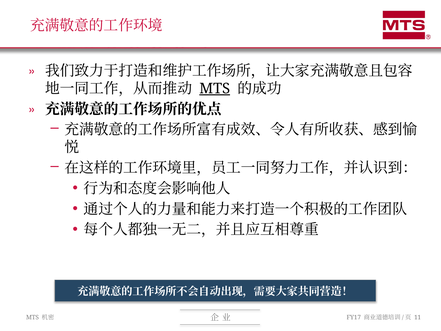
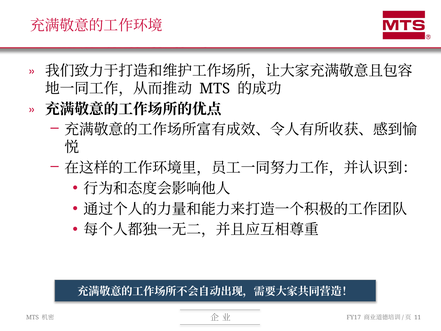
MTS at (215, 89) underline: present -> none
